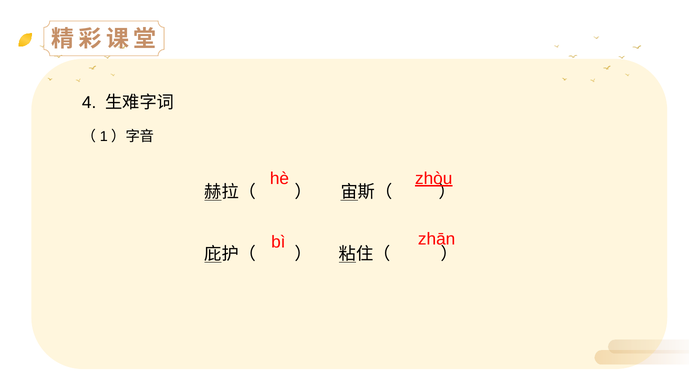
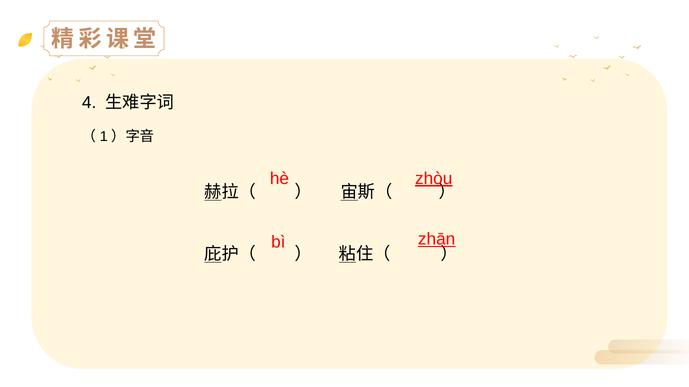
zhān underline: none -> present
